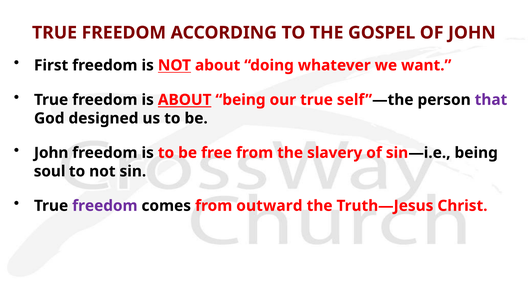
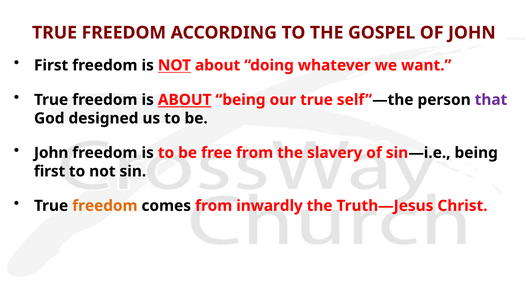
soul at (50, 171): soul -> first
freedom at (105, 205) colour: purple -> orange
outward: outward -> inwardly
